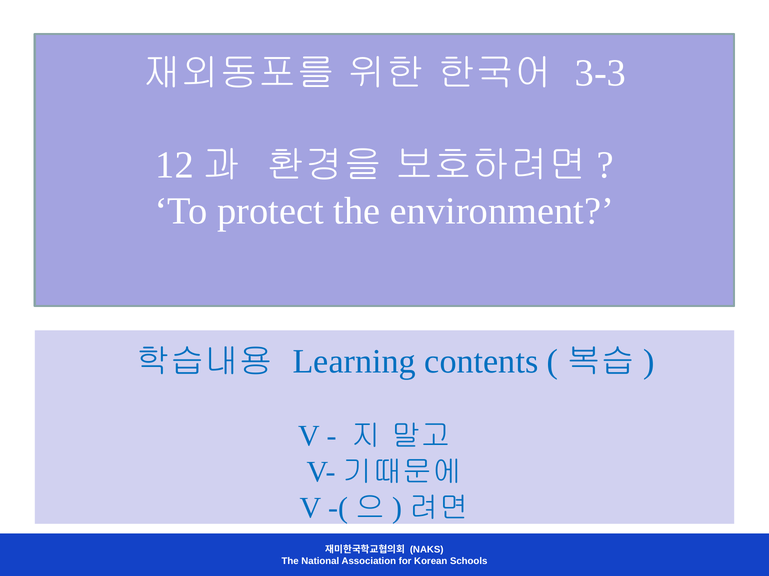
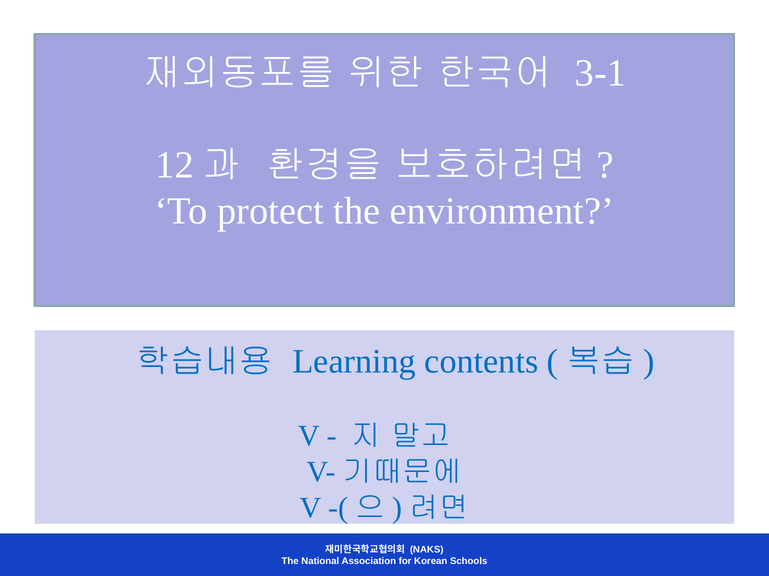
3-3: 3-3 -> 3-1
